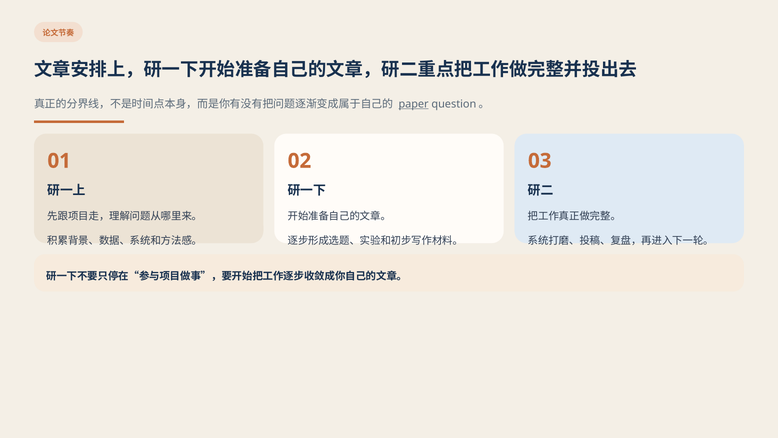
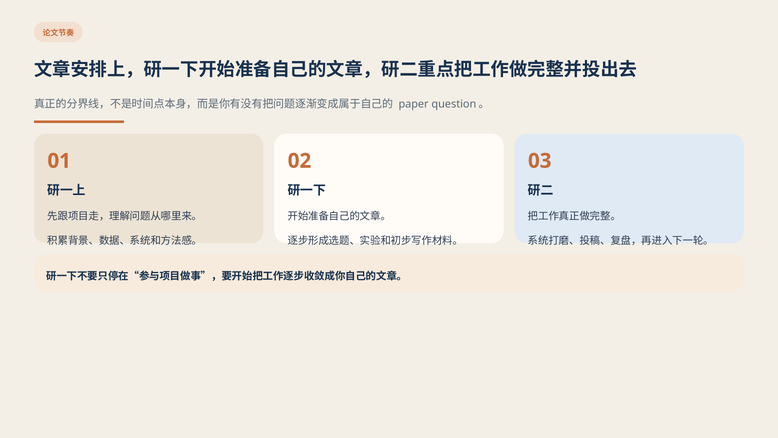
paper underline: present -> none
